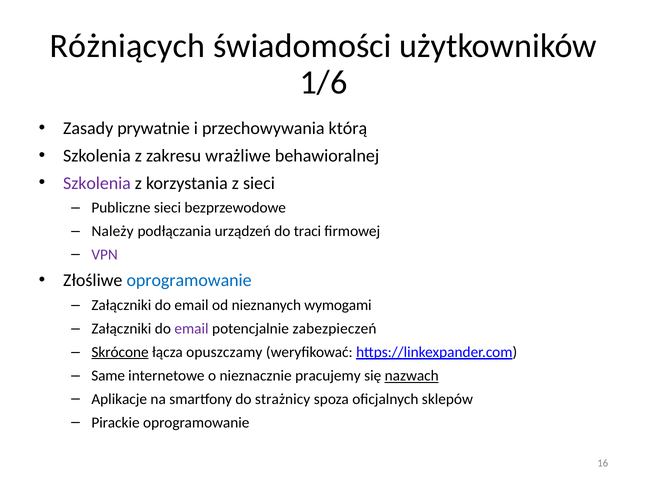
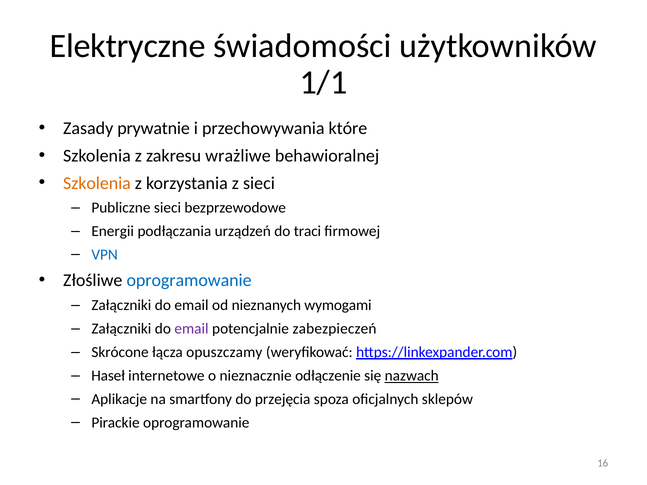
Różniących: Różniących -> Elektryczne
1/6: 1/6 -> 1/1
którą: którą -> które
Szkolenia at (97, 183) colour: purple -> orange
Należy: Należy -> Energii
VPN colour: purple -> blue
Skrócone underline: present -> none
Same: Same -> Haseł
pracujemy: pracujemy -> odłączenie
strażnicy: strażnicy -> przejęcia
